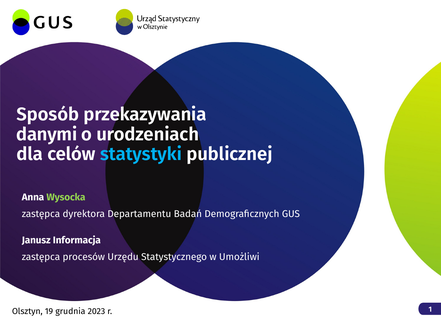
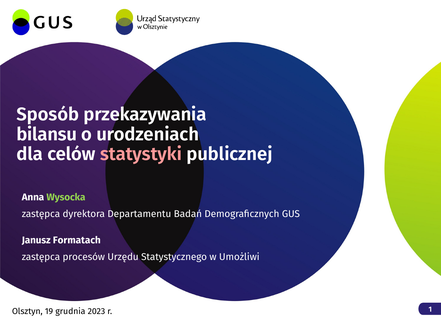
danymi: danymi -> bilansu
statystyki colour: light blue -> pink
Informacja: Informacja -> Formatach
